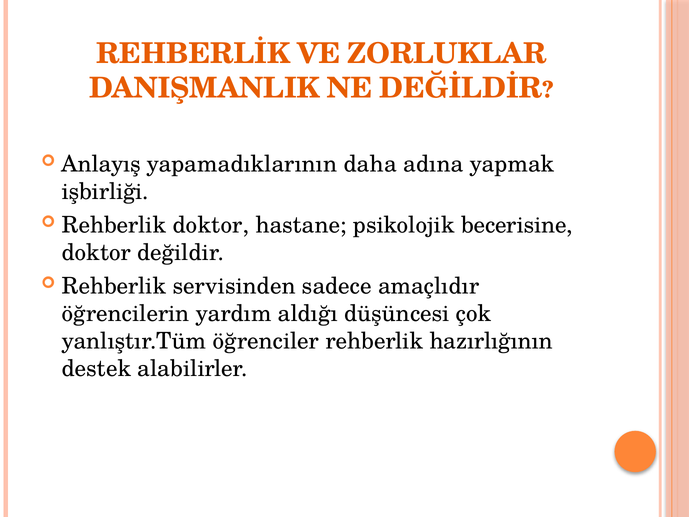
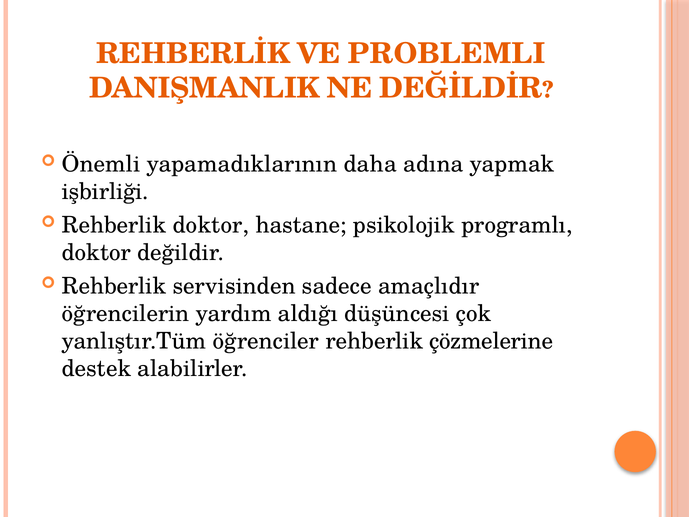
ZORLUKLAR: ZORLUKLAR -> PROBLEMLI
Anlayış: Anlayış -> Önemli
becerisine: becerisine -> programlı
hazırlığının: hazırlığının -> çözmelerine
